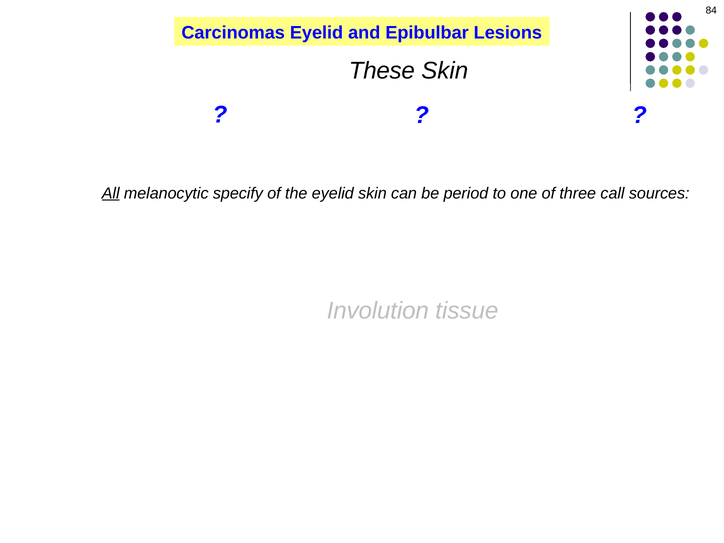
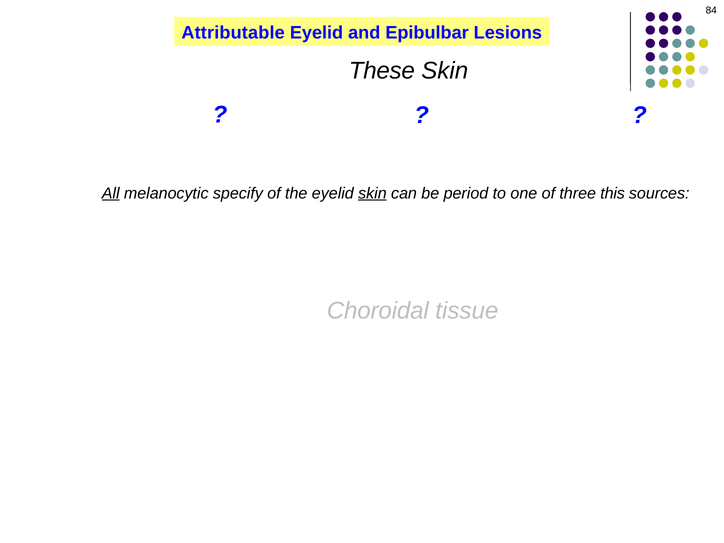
Carcinomas: Carcinomas -> Attributable
skin at (372, 193) underline: none -> present
call: call -> this
Involution: Involution -> Choroidal
